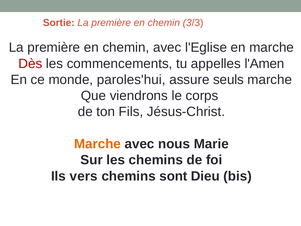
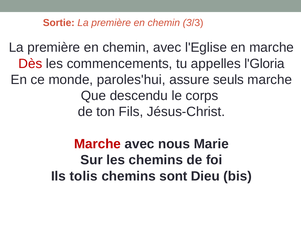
l'Amen: l'Amen -> l'Gloria
viendrons: viendrons -> descendu
Marche at (98, 144) colour: orange -> red
vers: vers -> tolis
